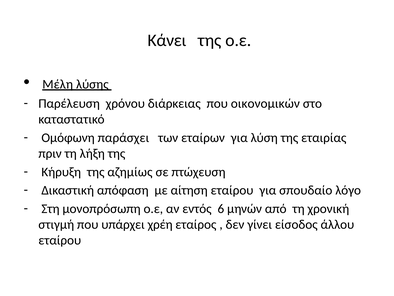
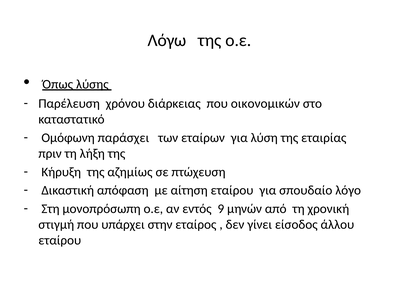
Κάνει: Κάνει -> Λόγω
Μέλη: Μέλη -> Όπως
6: 6 -> 9
χρέη: χρέη -> στην
